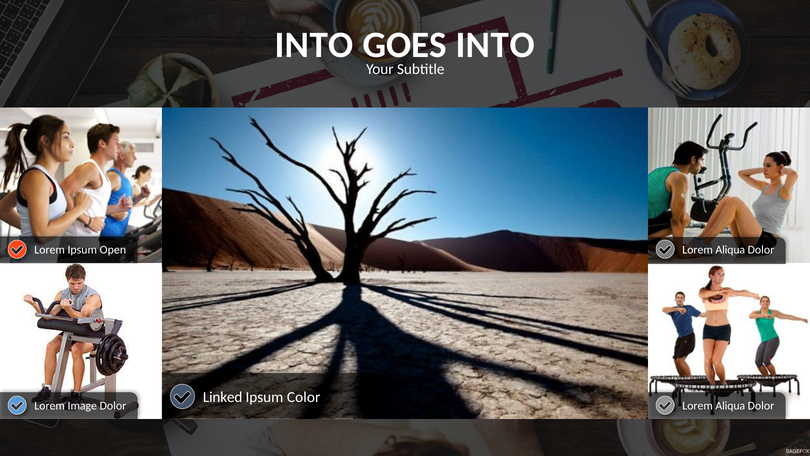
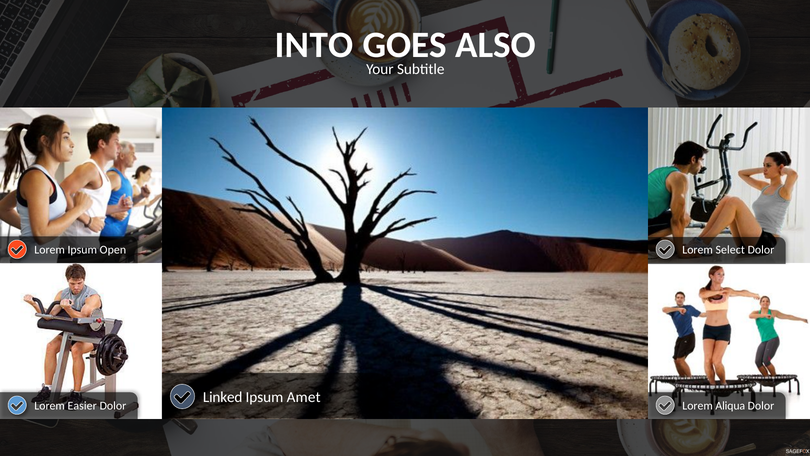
GOES INTO: INTO -> ALSO
Aliqua at (730, 249): Aliqua -> Select
Color: Color -> Amet
Image: Image -> Easier
